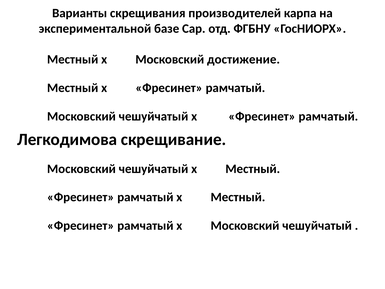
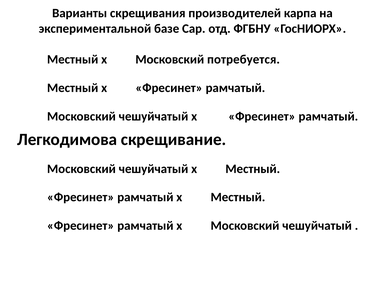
достижение: достижение -> потребуется
